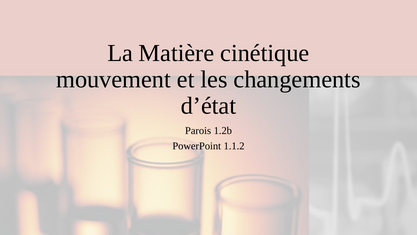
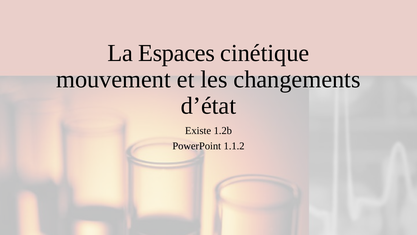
Matière: Matière -> Espaces
Parois: Parois -> Existe
